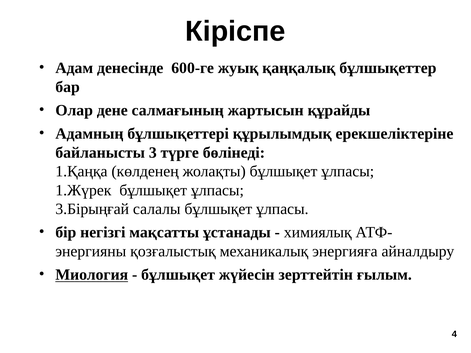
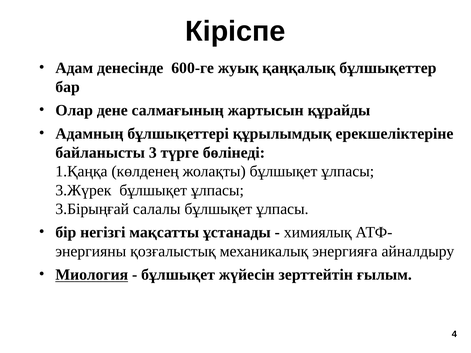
1.Жүрек: 1.Жүрек -> 3.Жүрек
